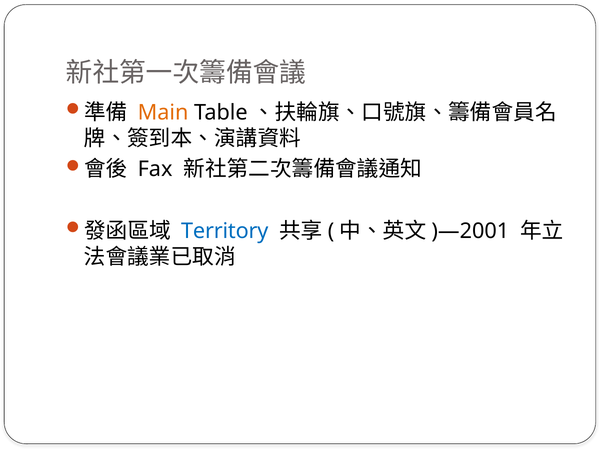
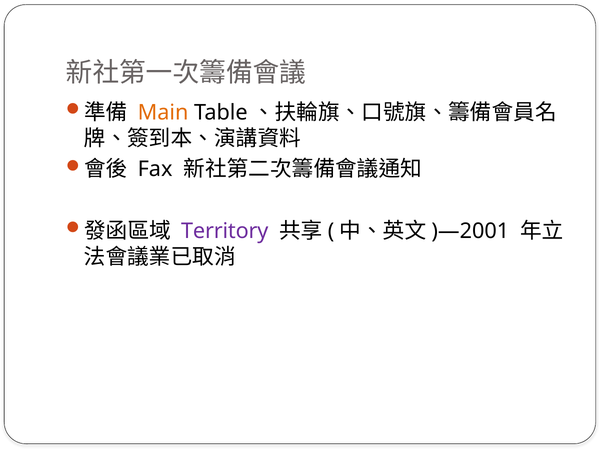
Territory colour: blue -> purple
